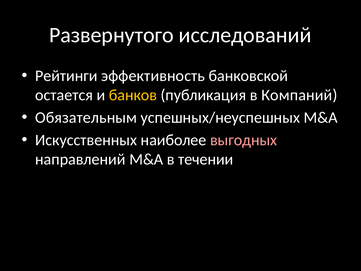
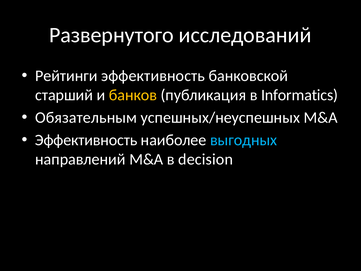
остается: остается -> старший
Компаний: Компаний -> Informatics
Искусственных at (86, 140): Искусственных -> Эффективность
выгодных colour: pink -> light blue
течении: течении -> decision
